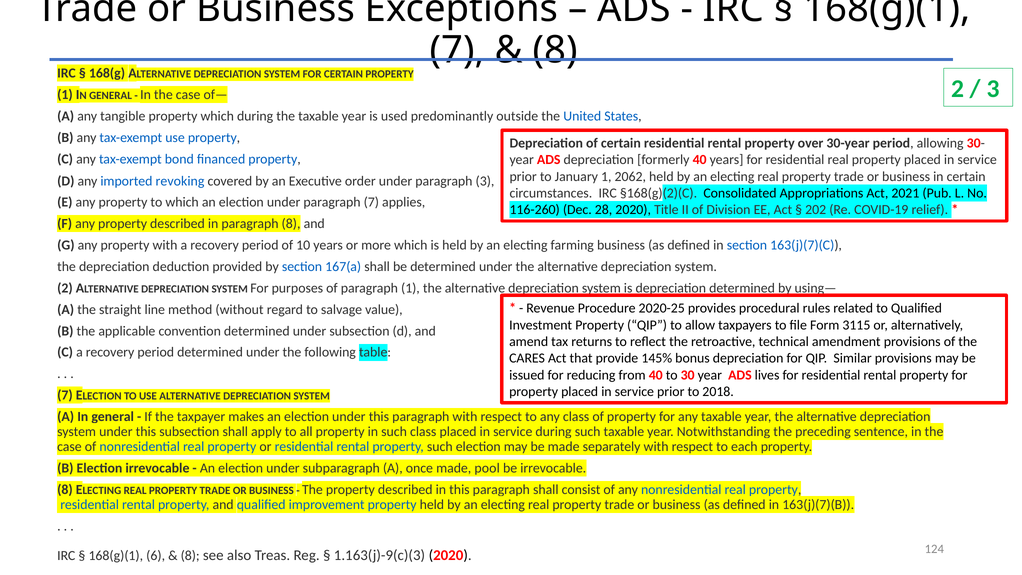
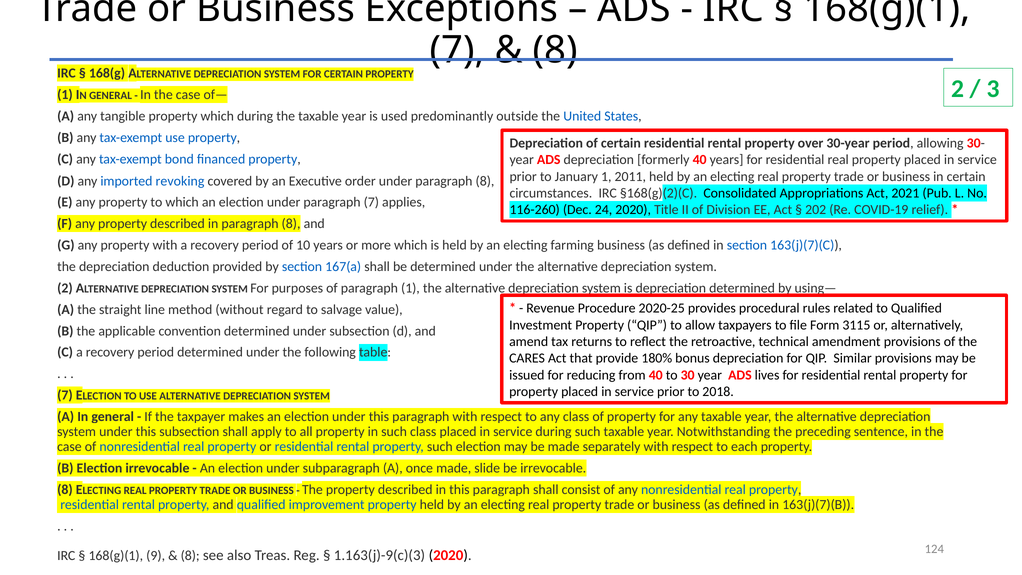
2062: 2062 -> 2011
under paragraph 3: 3 -> 8
28: 28 -> 24
145%: 145% -> 180%
pool: pool -> slide
6: 6 -> 9
